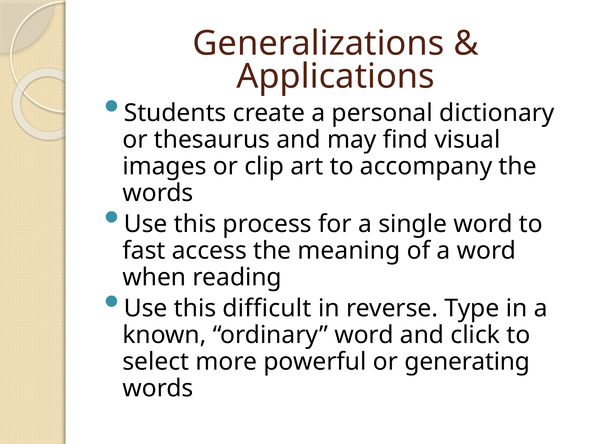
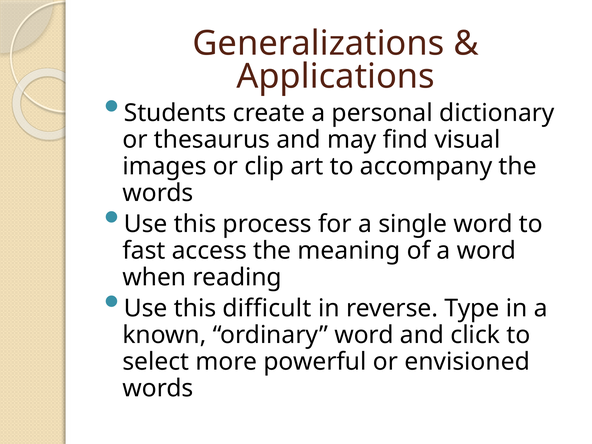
generating: generating -> envisioned
